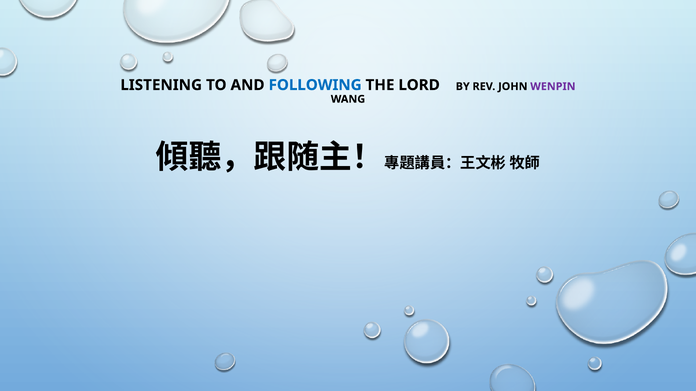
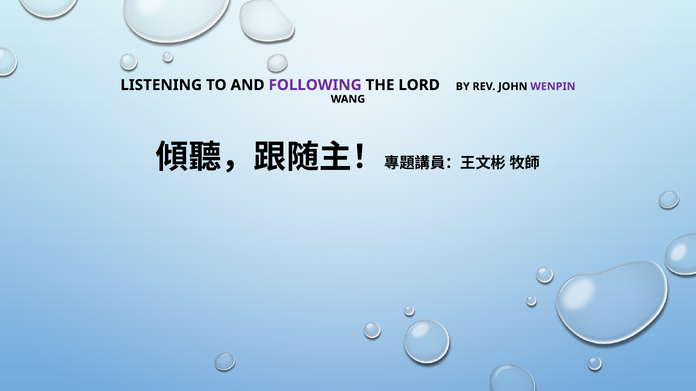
FOLLOWING colour: blue -> purple
